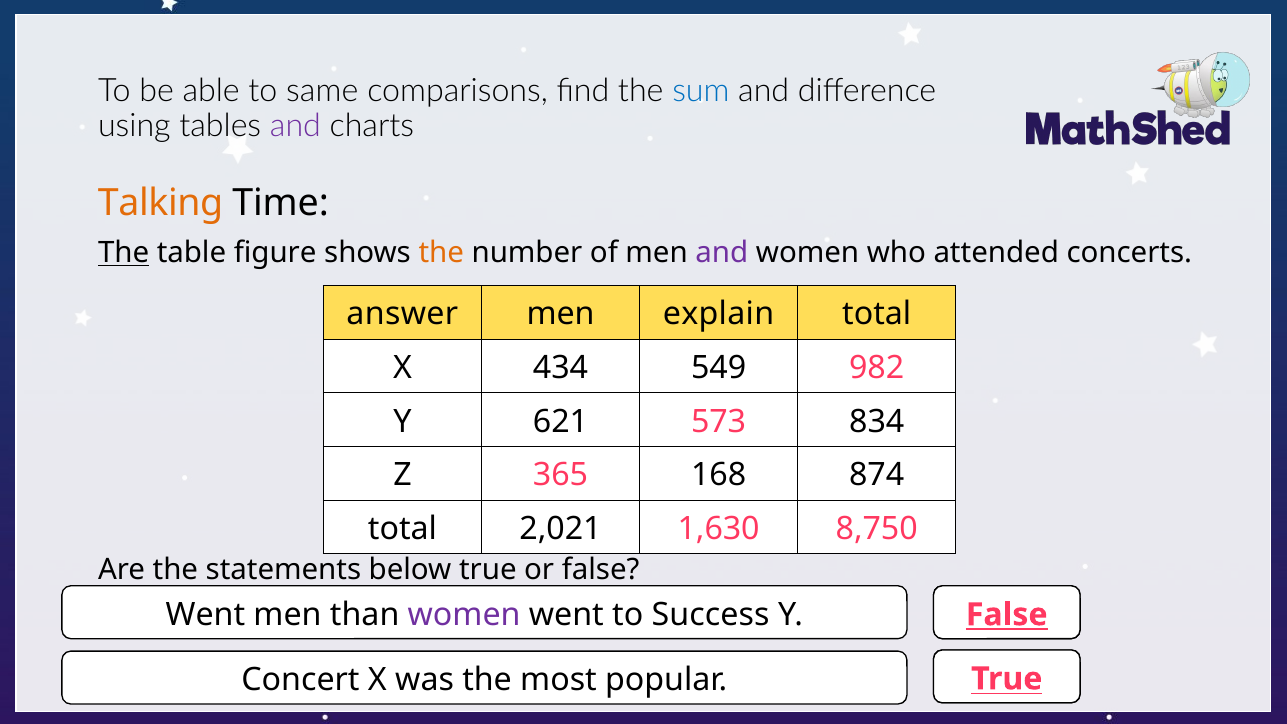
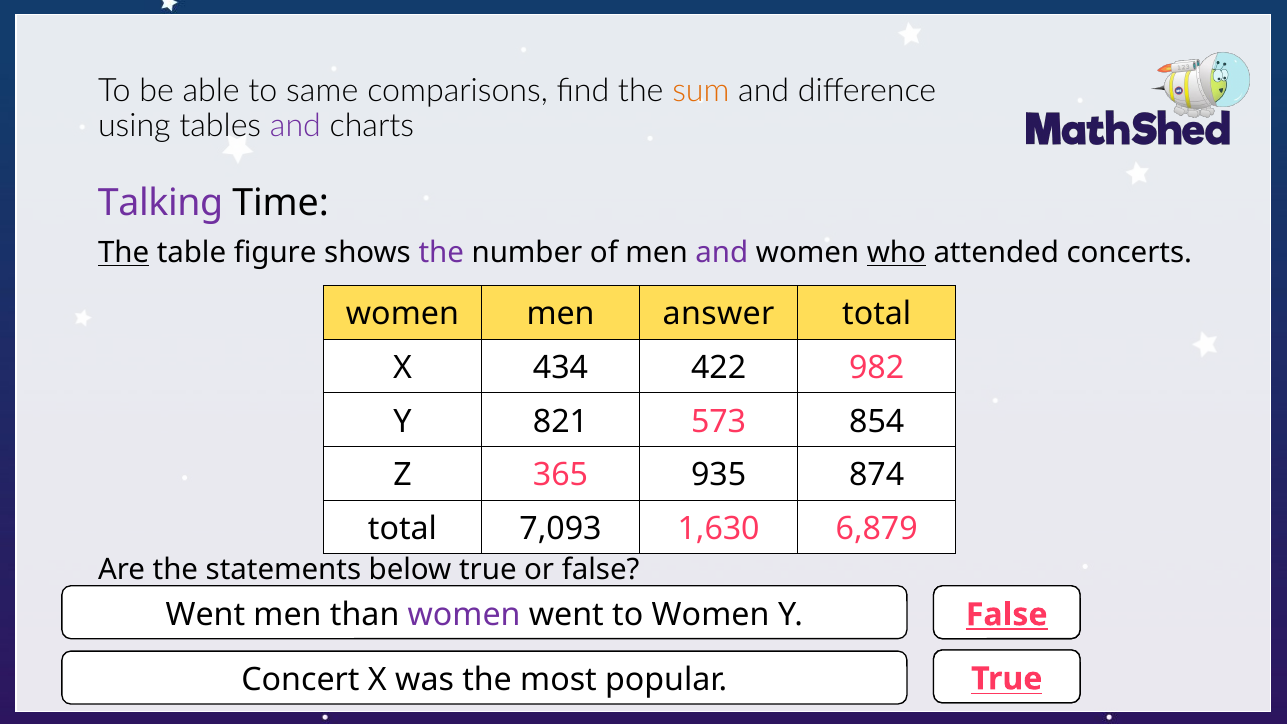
sum colour: blue -> orange
Talking colour: orange -> purple
the at (441, 253) colour: orange -> purple
who underline: none -> present
answer at (402, 314): answer -> women
explain: explain -> answer
549: 549 -> 422
621: 621 -> 821
834: 834 -> 854
168: 168 -> 935
2,021: 2,021 -> 7,093
8,750: 8,750 -> 6,879
to Success: Success -> Women
